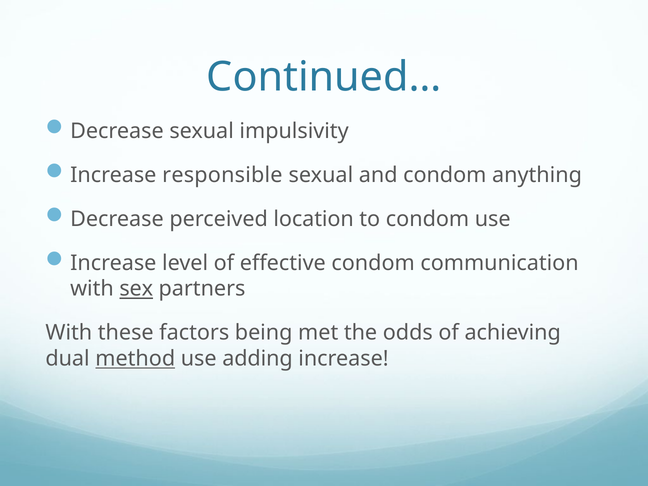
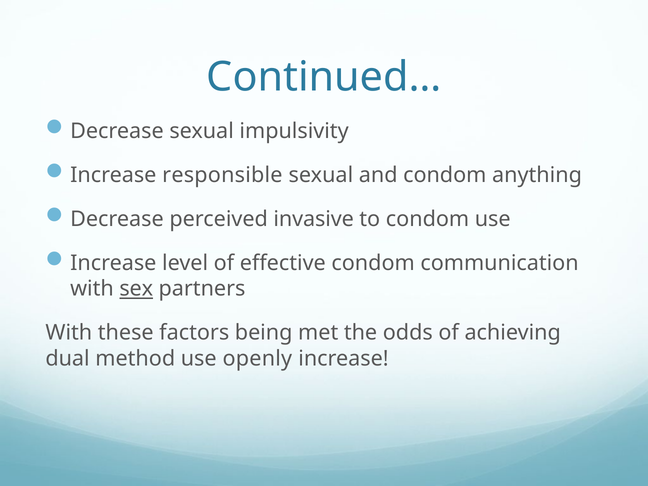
location: location -> invasive
method underline: present -> none
adding: adding -> openly
